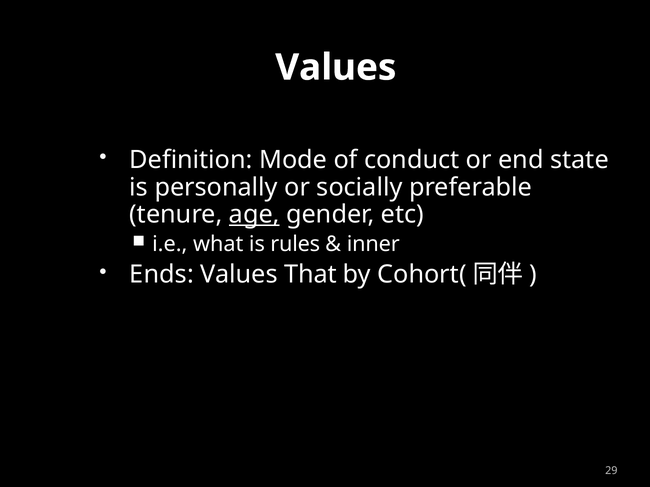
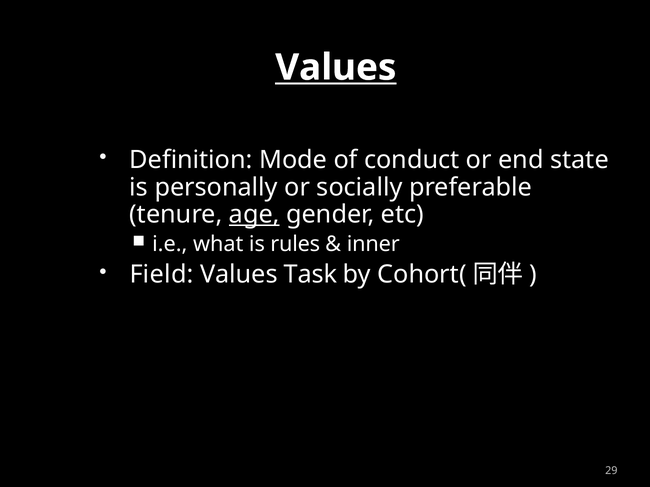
Values at (336, 68) underline: none -> present
Ends: Ends -> Field
That: That -> Task
